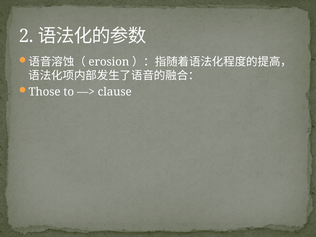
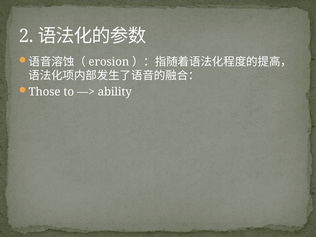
clause: clause -> ability
